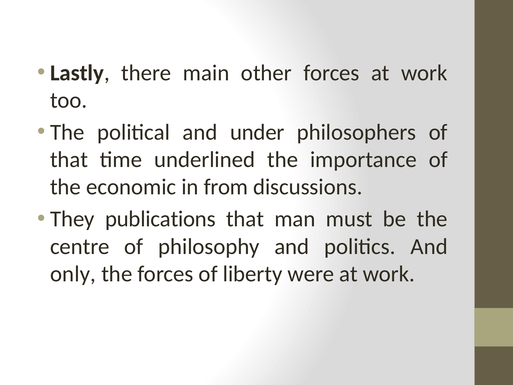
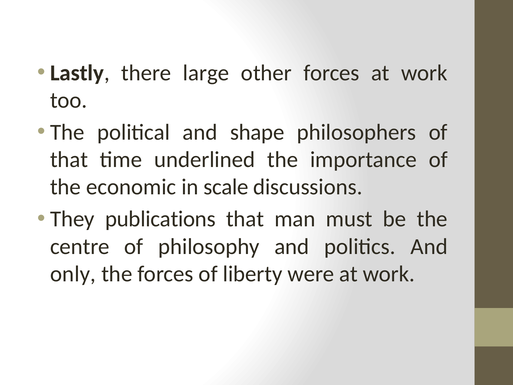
main: main -> large
under: under -> shape
from: from -> scale
